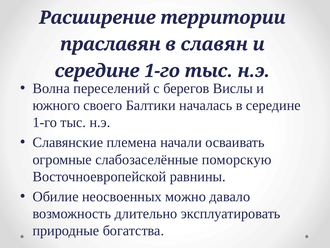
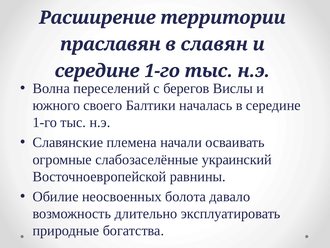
поморскую: поморскую -> украинский
можно: можно -> болота
